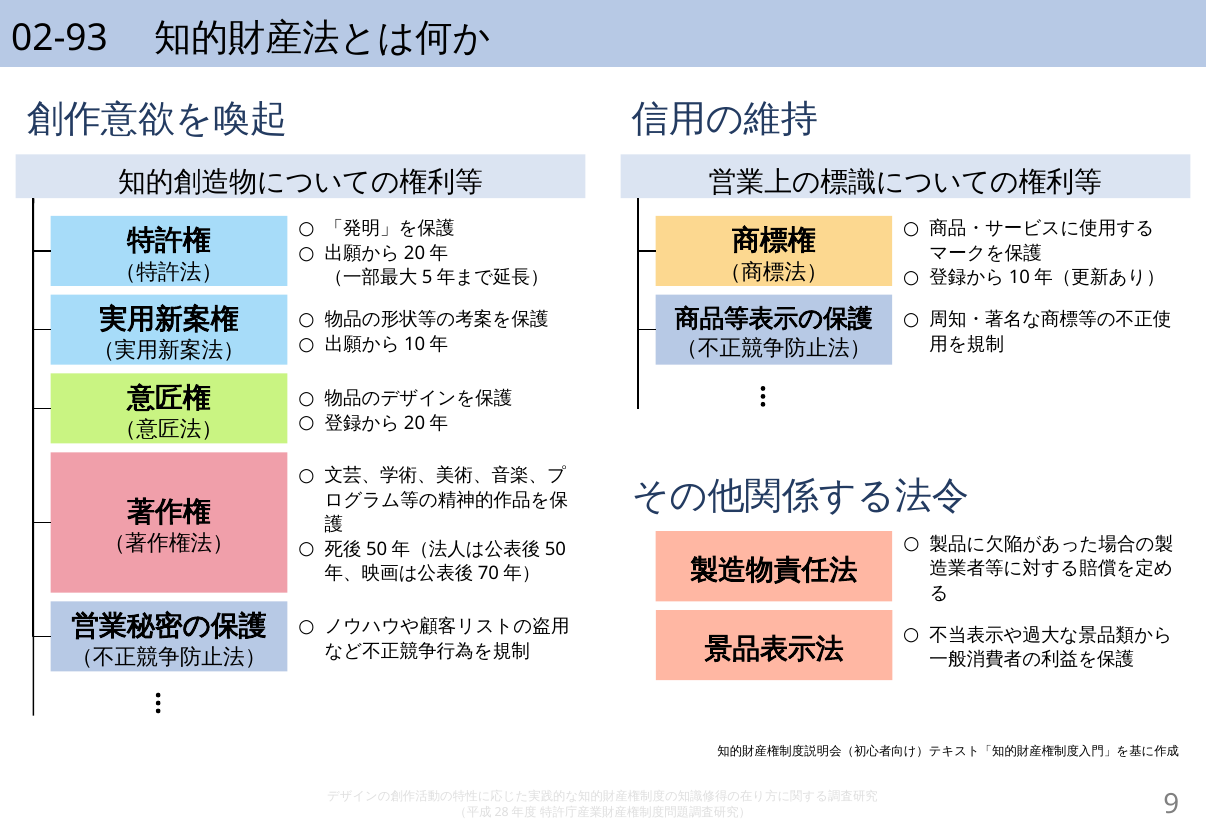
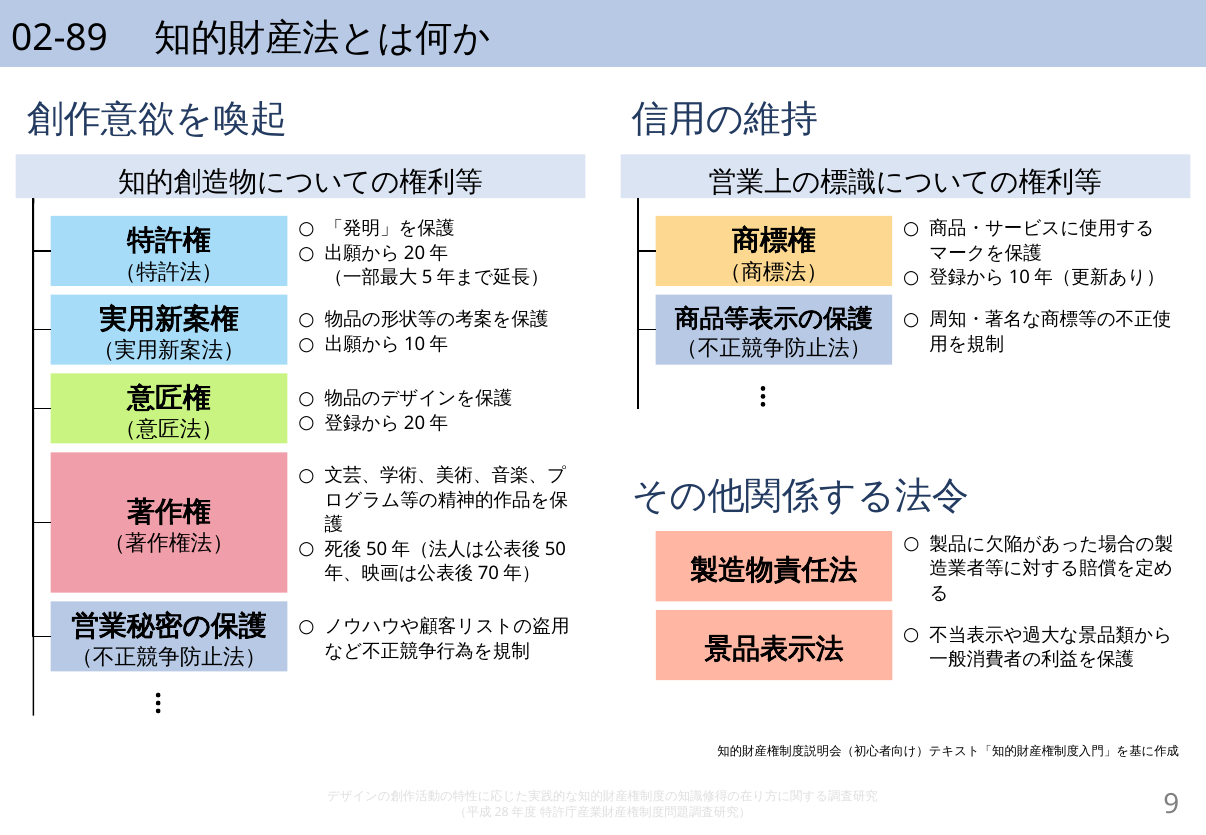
02-93: 02-93 -> 02-89
